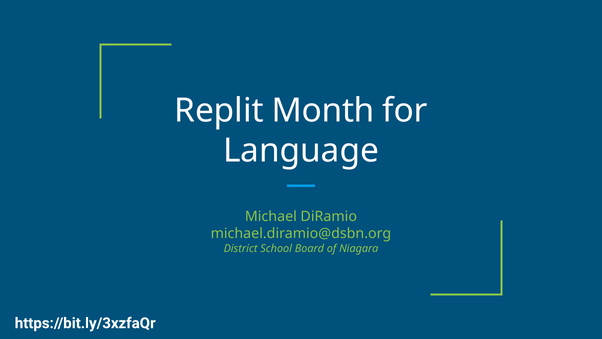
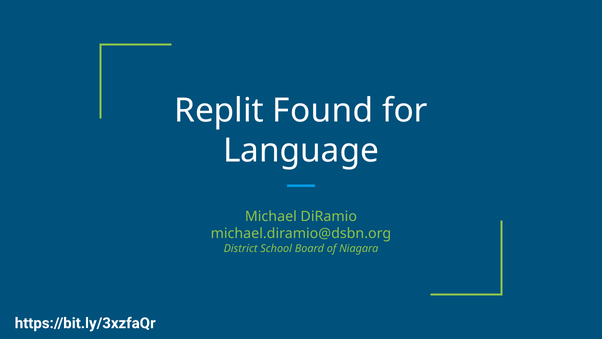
Month: Month -> Found
